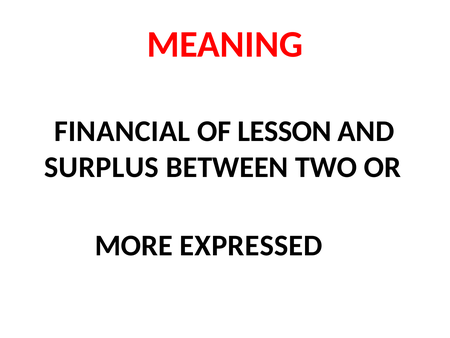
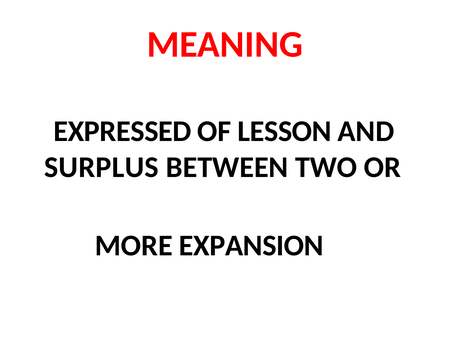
FINANCIAL: FINANCIAL -> EXPRESSED
EXPRESSED: EXPRESSED -> EXPANSION
